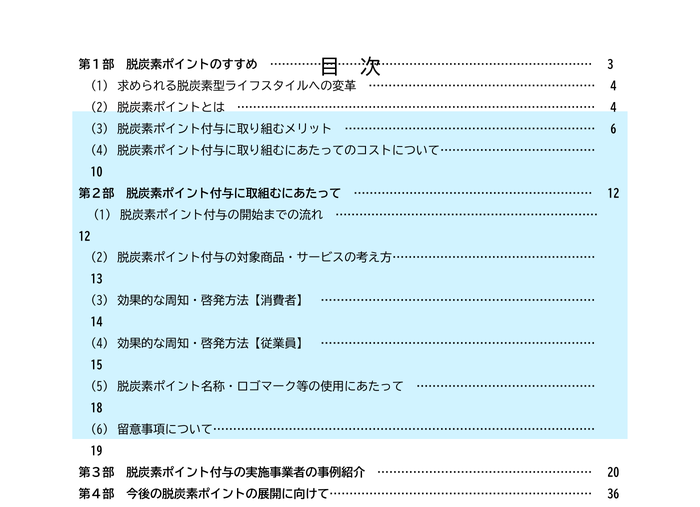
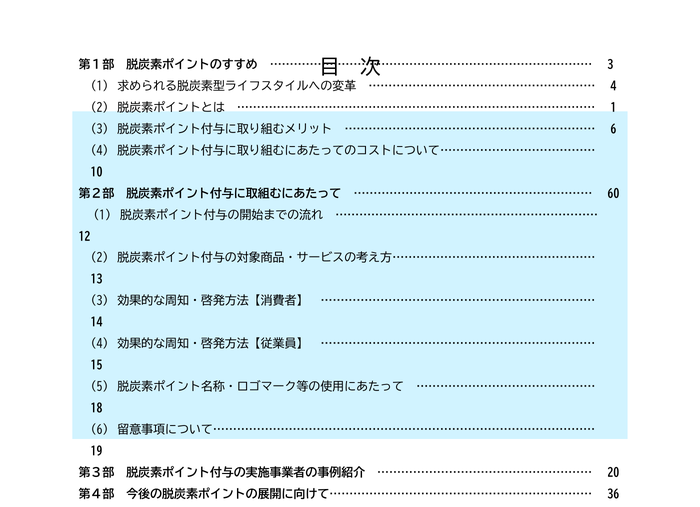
4 at (613, 108): 4 -> 1
12 at (613, 194): 12 -> 60
